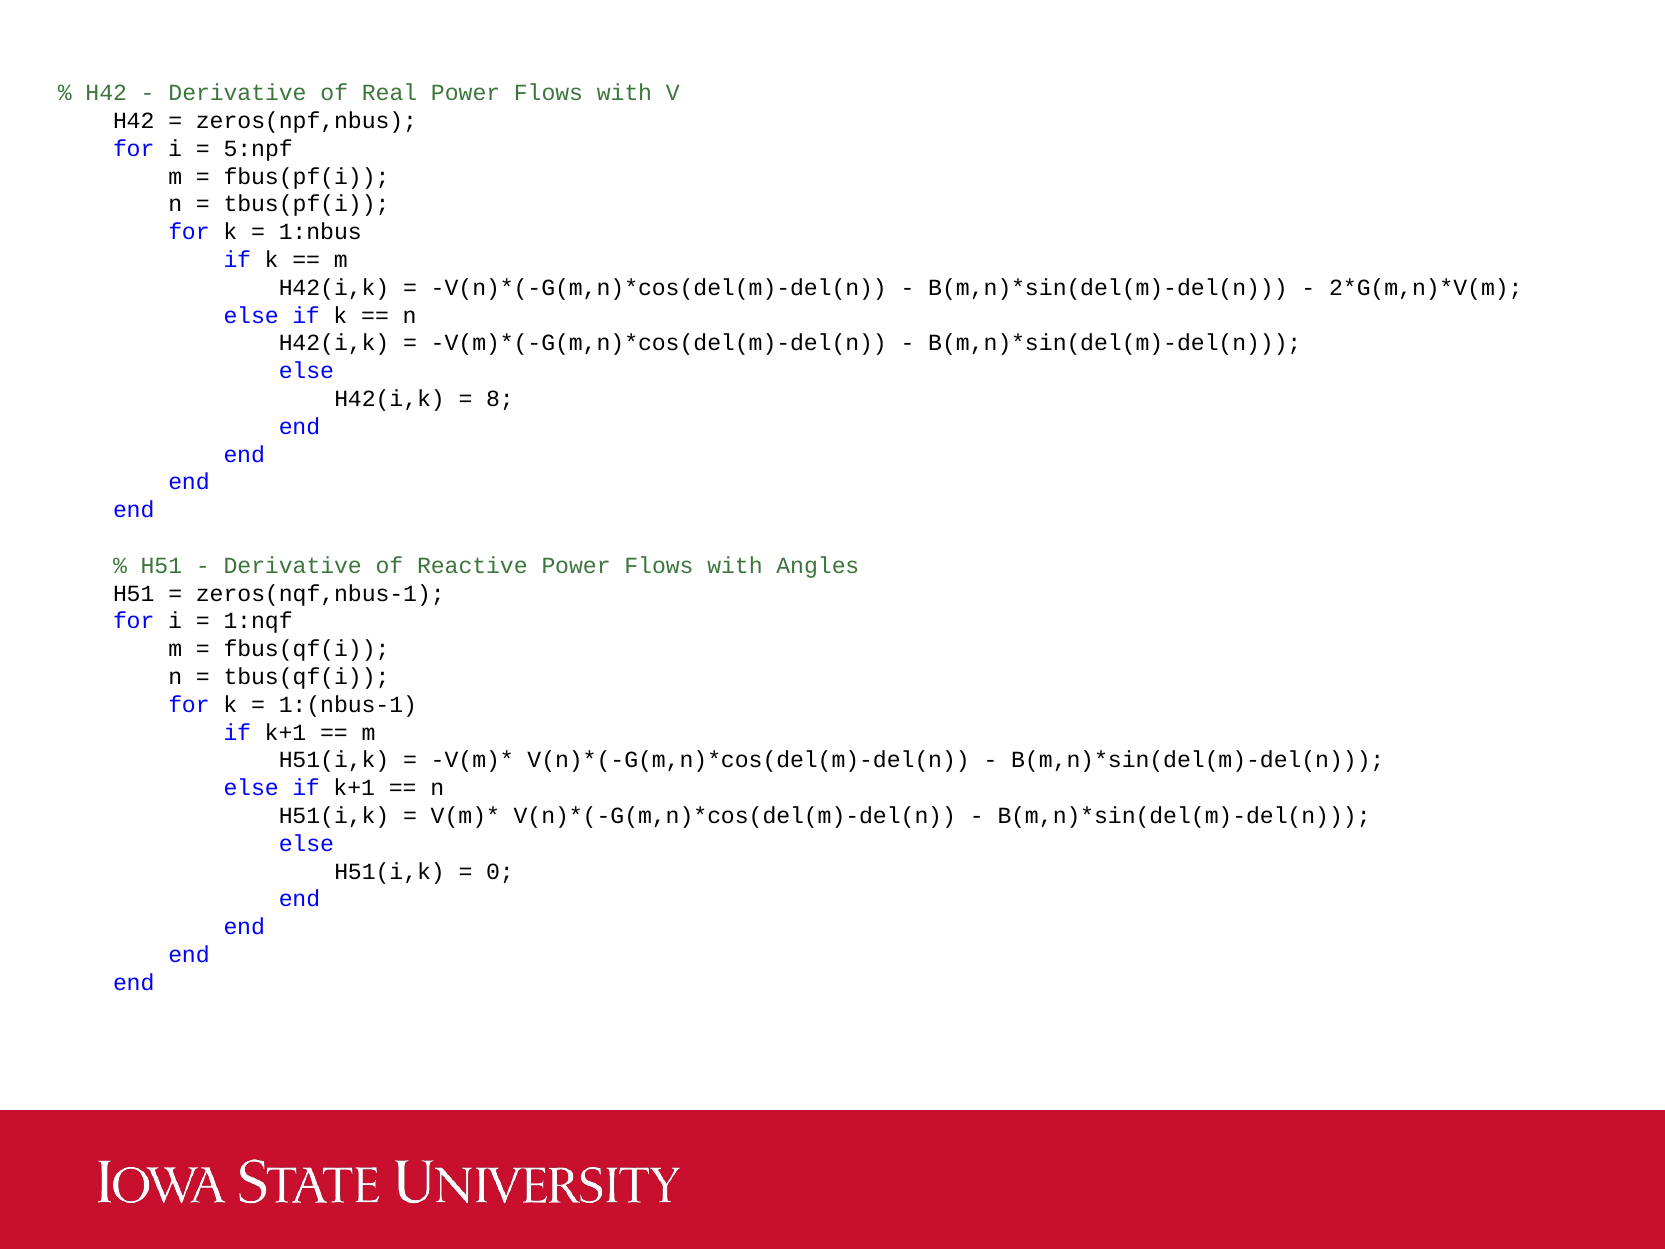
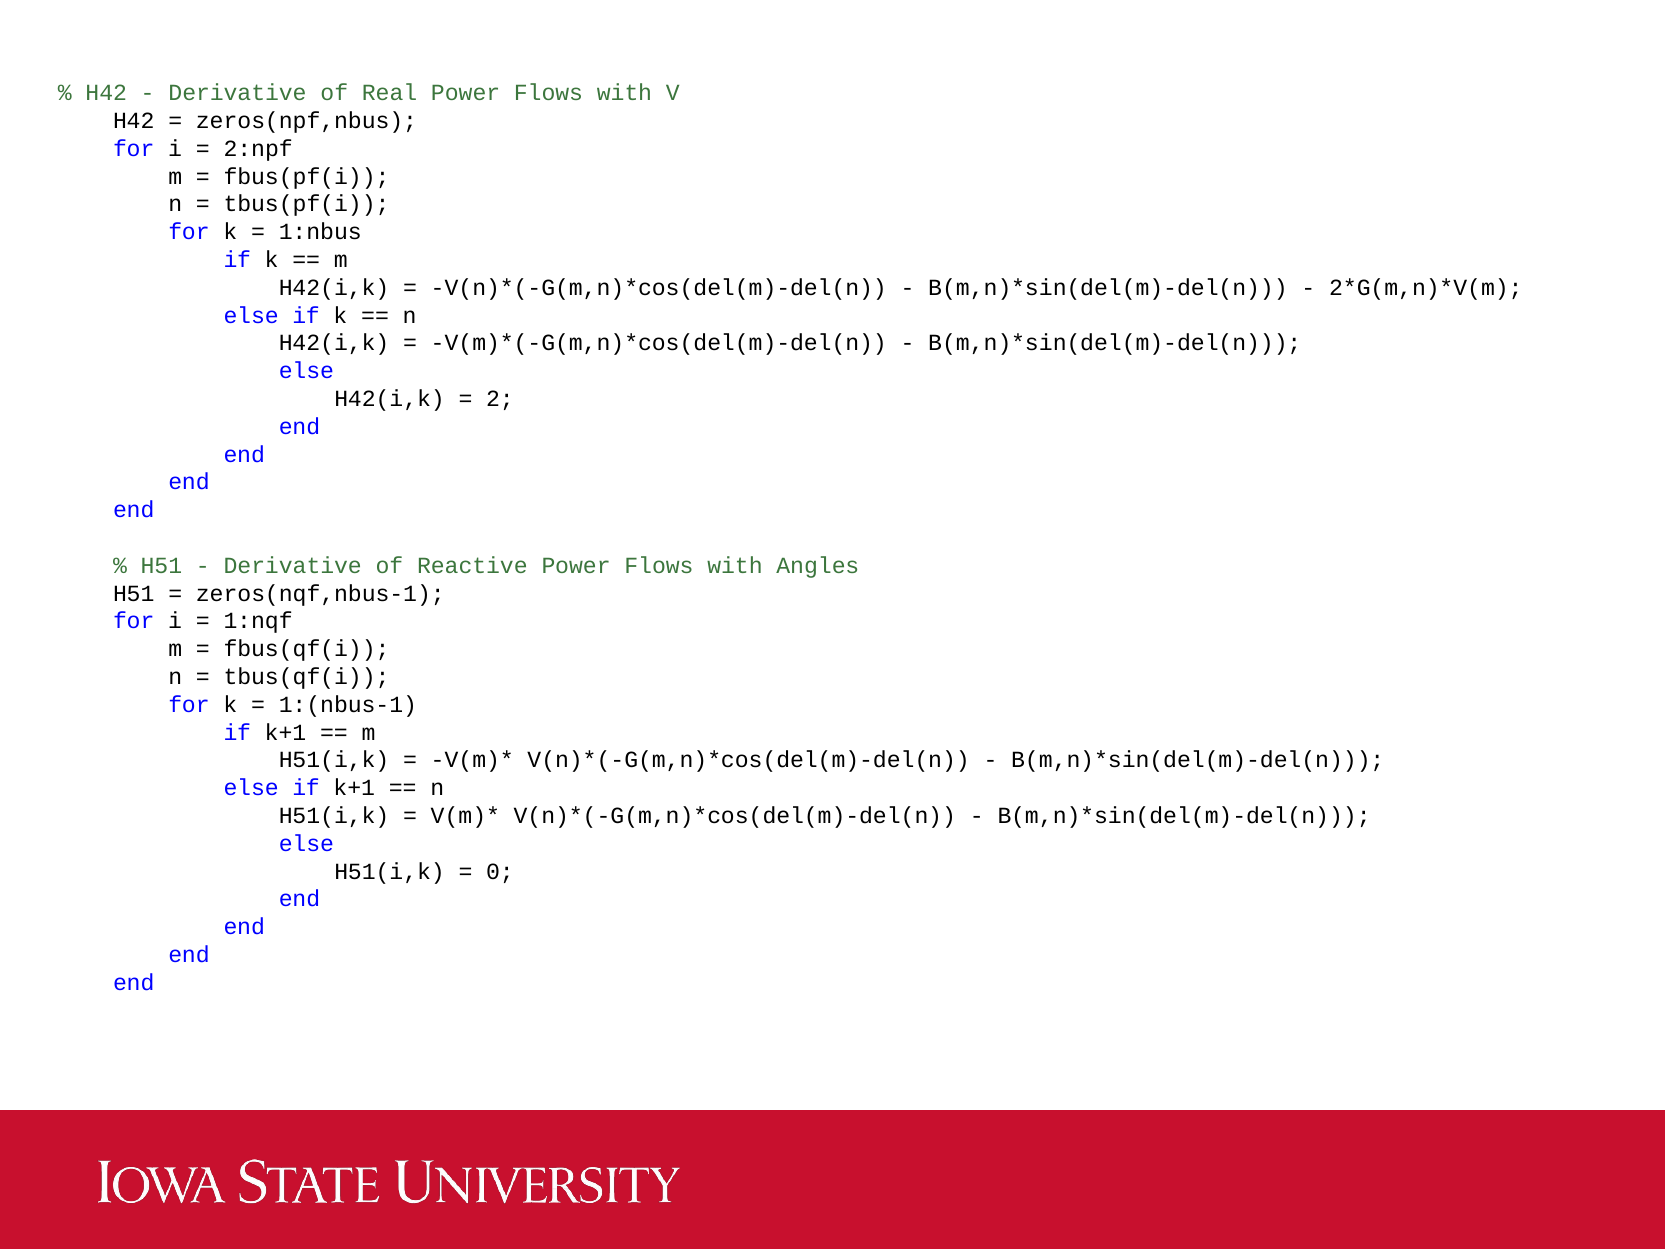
5:npf: 5:npf -> 2:npf
8: 8 -> 2
